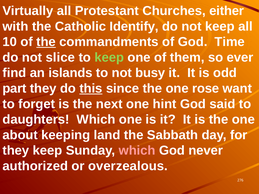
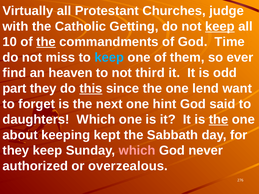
either: either -> judge
Identify: Identify -> Getting
keep at (220, 26) underline: none -> present
slice: slice -> miss
keep at (109, 57) colour: light green -> light blue
islands: islands -> heaven
busy: busy -> third
rose: rose -> lend
the at (219, 120) underline: none -> present
land: land -> kept
